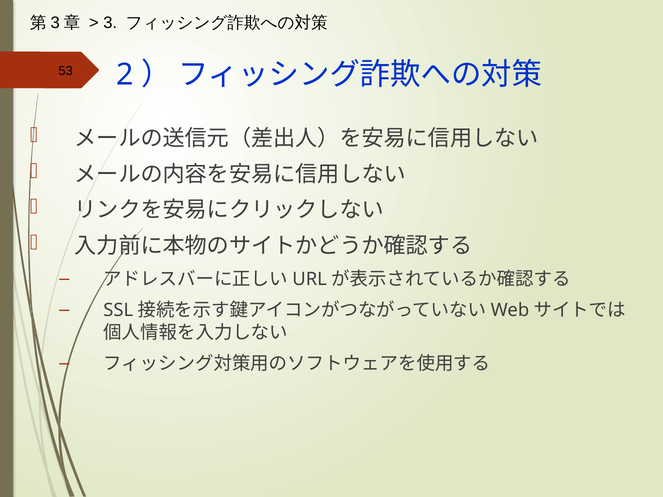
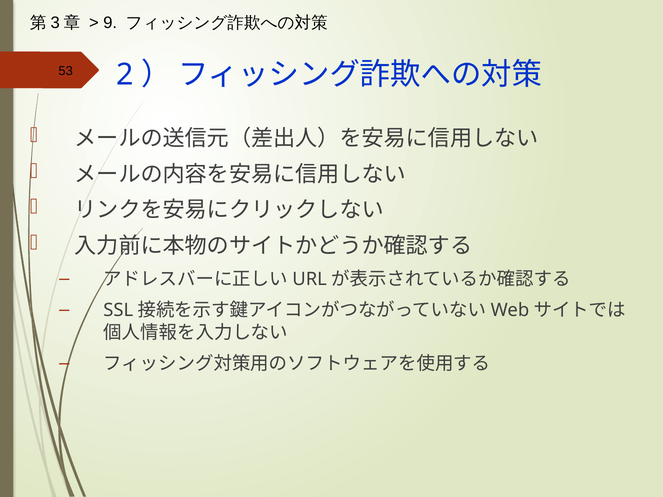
3: 3 -> 9
